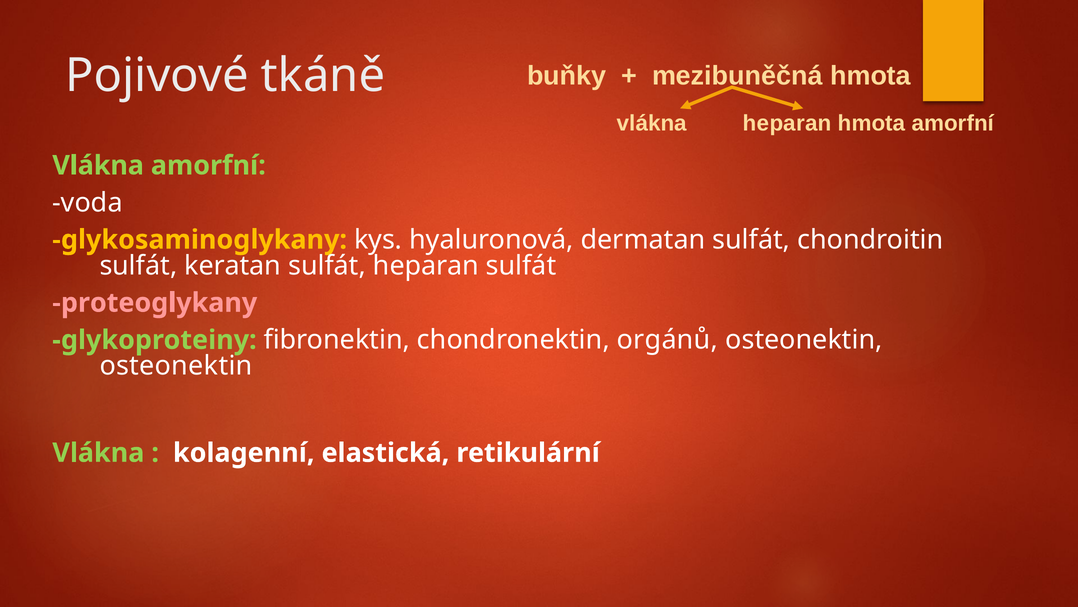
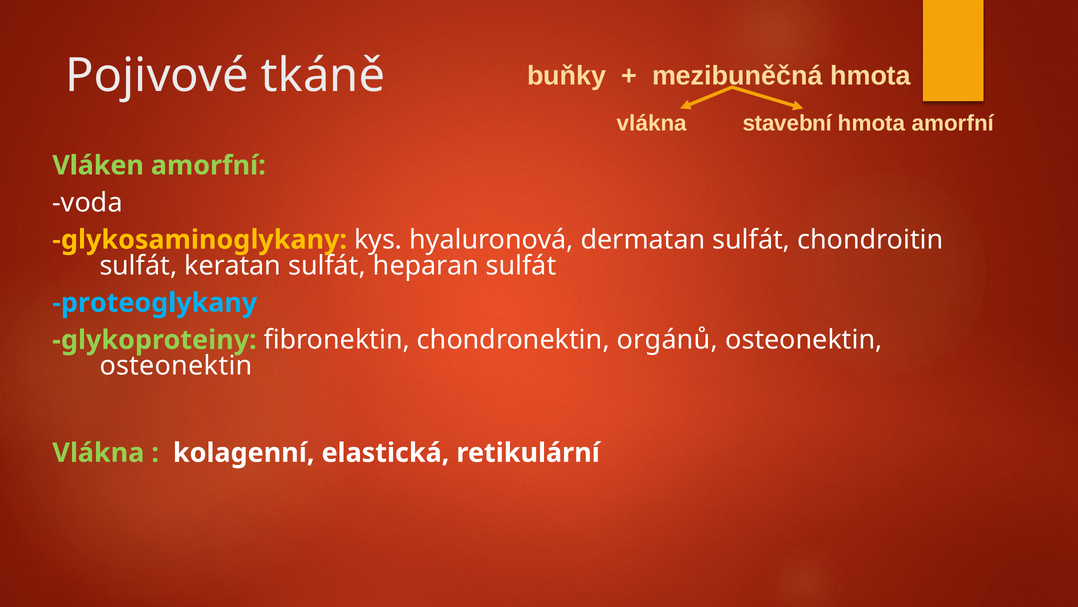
vlákna heparan: heparan -> stavební
Vlákna at (98, 165): Vlákna -> Vláken
proteoglykany colour: pink -> light blue
